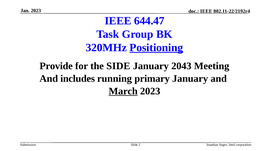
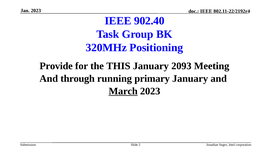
644.47: 644.47 -> 902.40
Positioning underline: present -> none
SIDE: SIDE -> THIS
2043: 2043 -> 2093
includes: includes -> through
